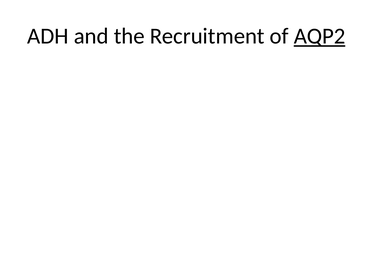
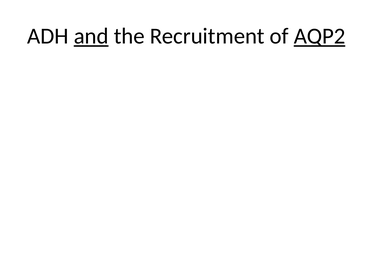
and underline: none -> present
